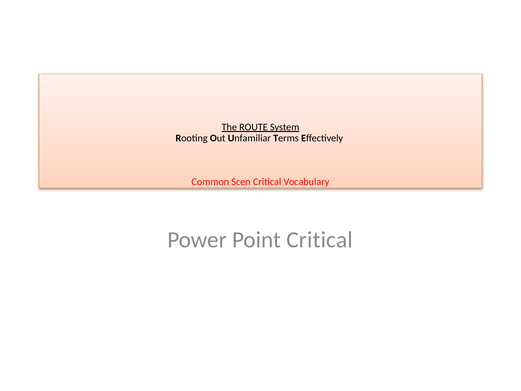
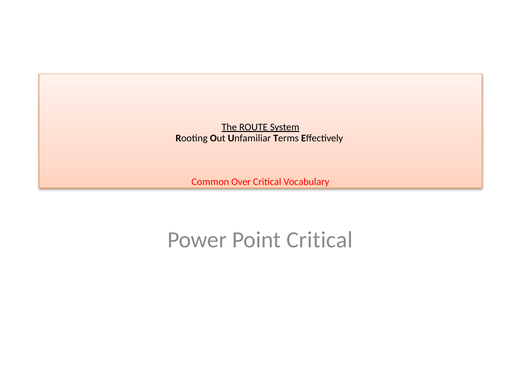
Scen: Scen -> Over
